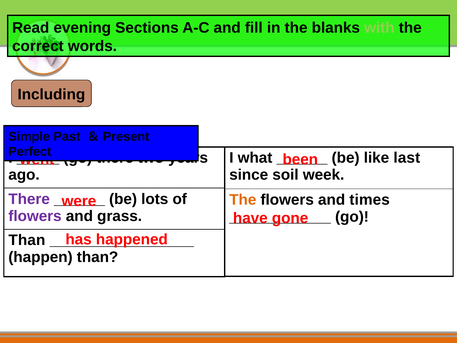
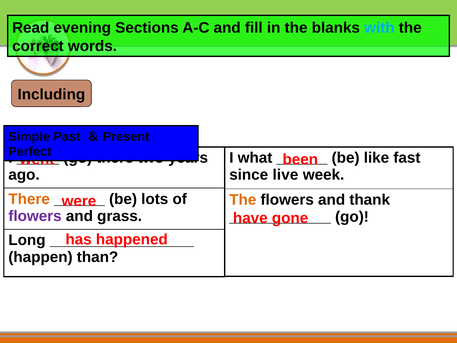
with colour: light green -> light blue
last: last -> fast
soil: soil -> live
There at (29, 199) colour: purple -> orange
times: times -> thank
Than at (27, 240): Than -> Long
